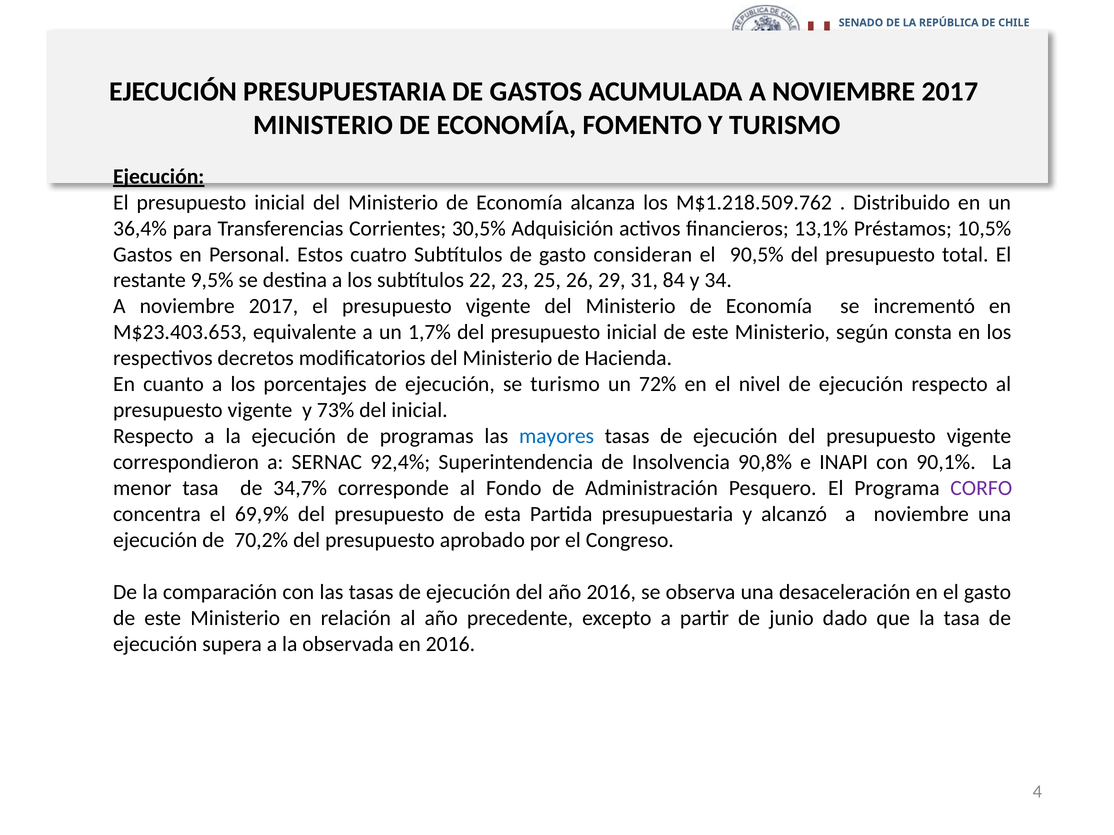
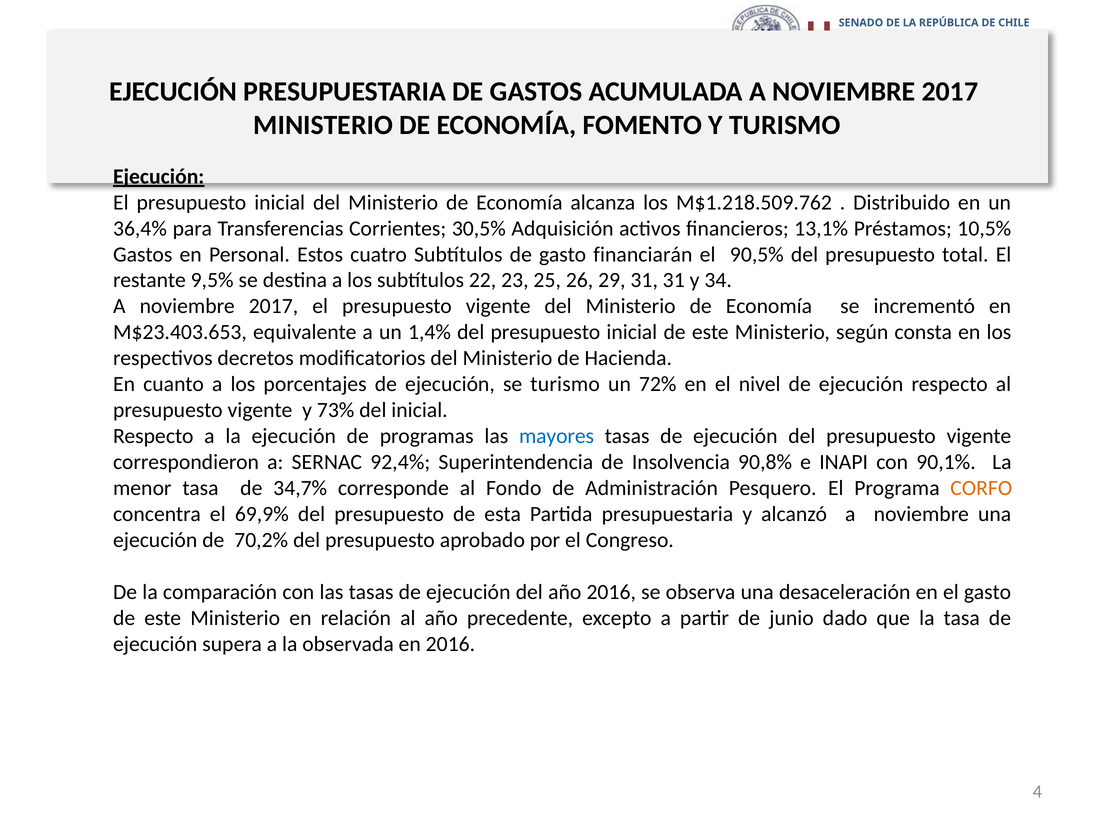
consideran: consideran -> financiarán
31 84: 84 -> 31
1,7%: 1,7% -> 1,4%
CORFO colour: purple -> orange
